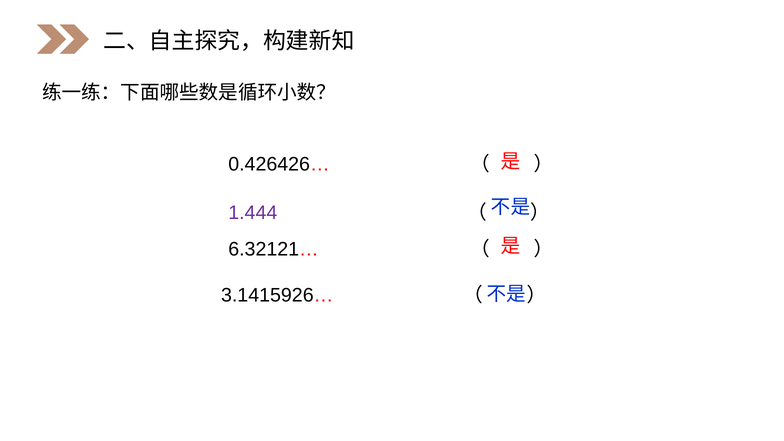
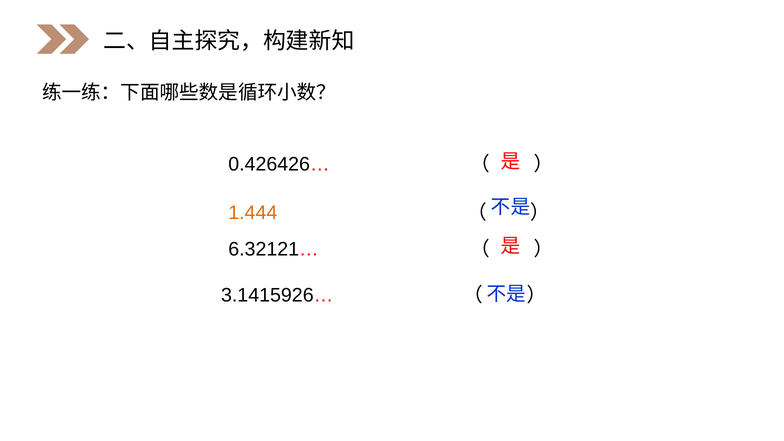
1.444 colour: purple -> orange
